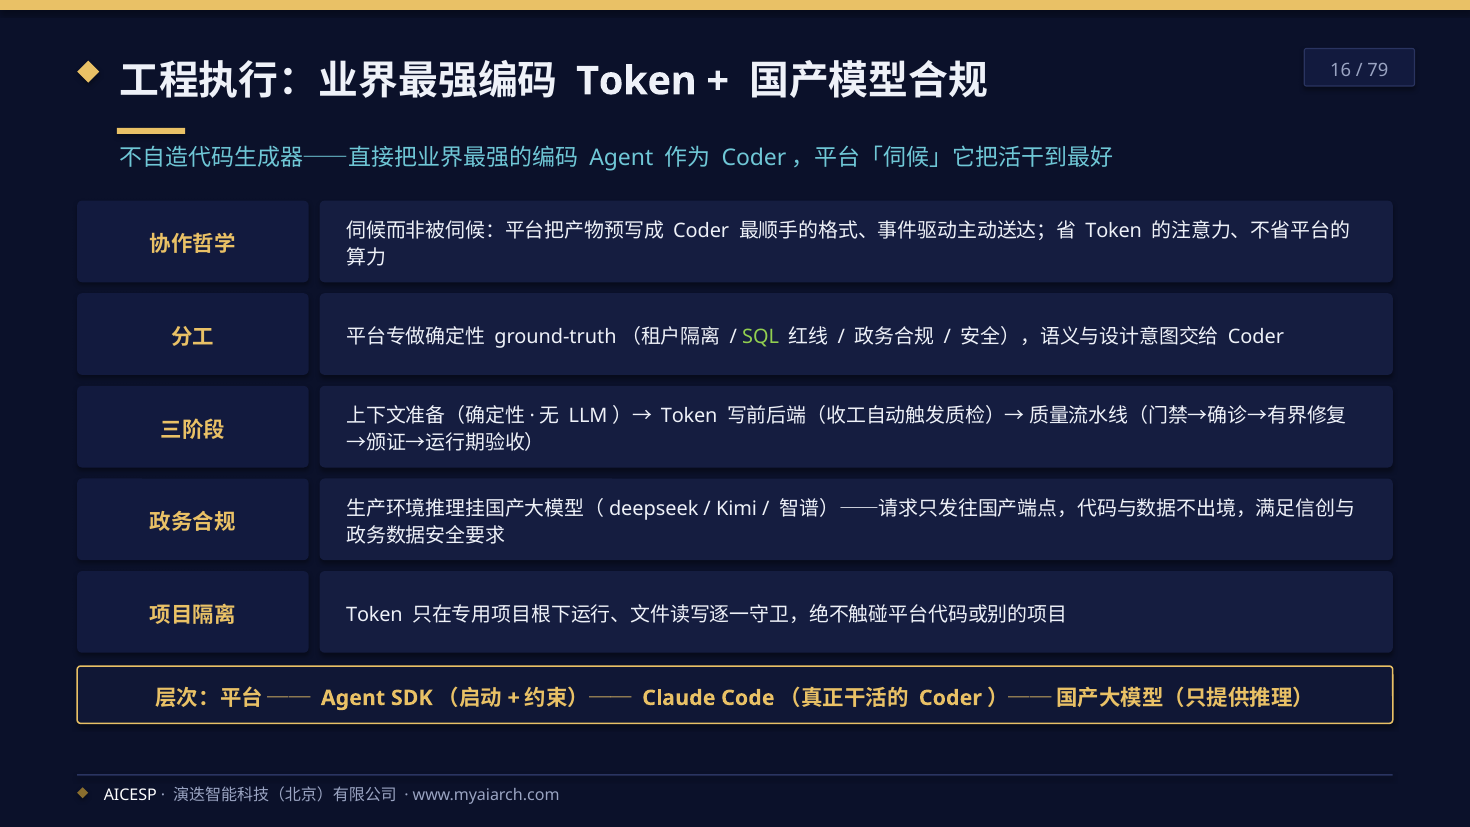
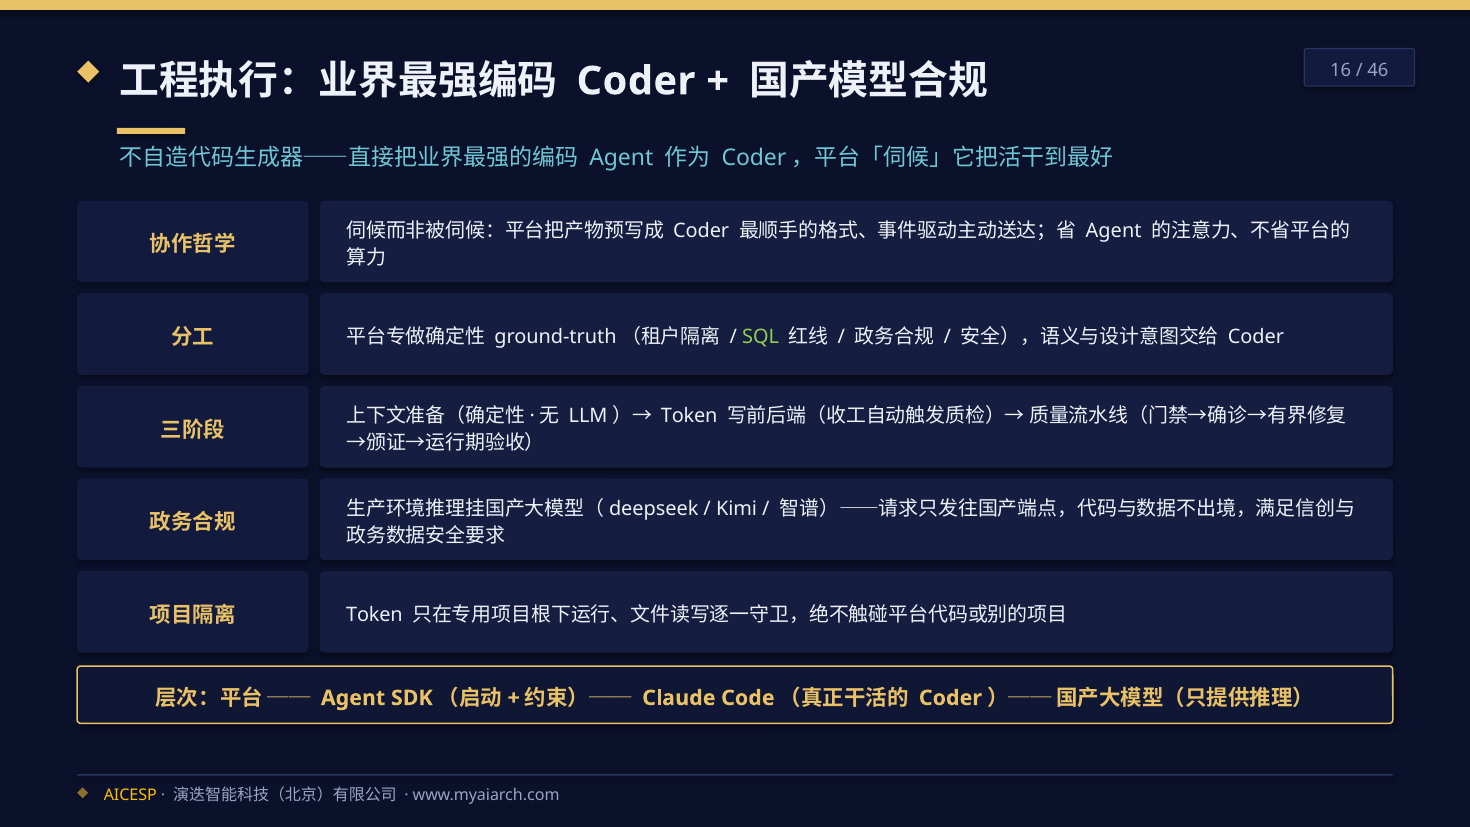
79: 79 -> 46
Token at (636, 81): Token -> Coder
Token at (1114, 231): Token -> Agent
AICESP colour: white -> yellow
